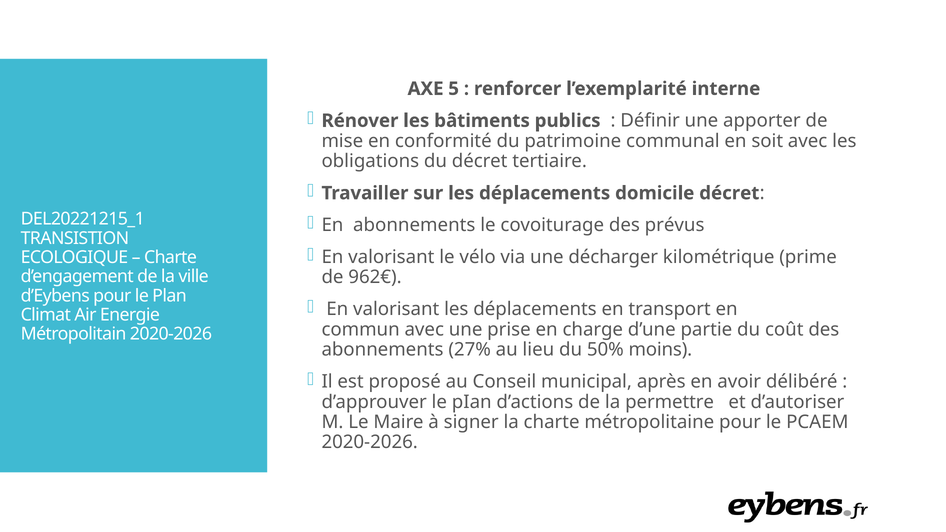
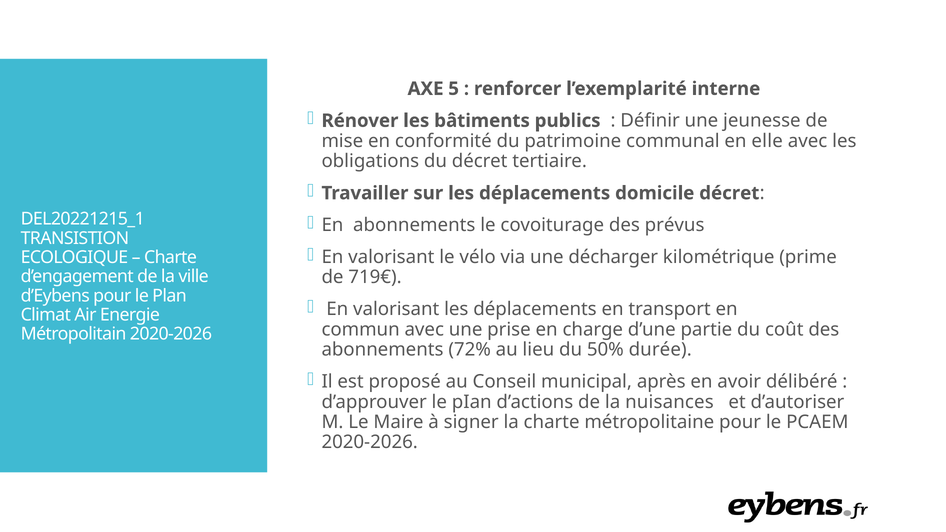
apporter: apporter -> jeunesse
soit: soit -> elle
962€: 962€ -> 719€
27%: 27% -> 72%
moins: moins -> durée
permettre: permettre -> nuisances
